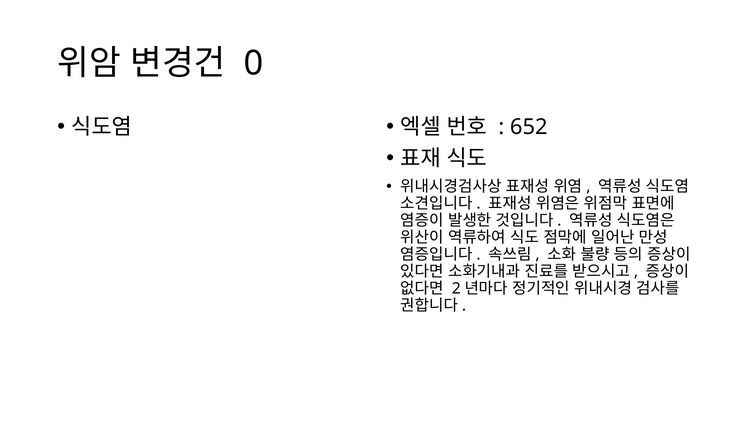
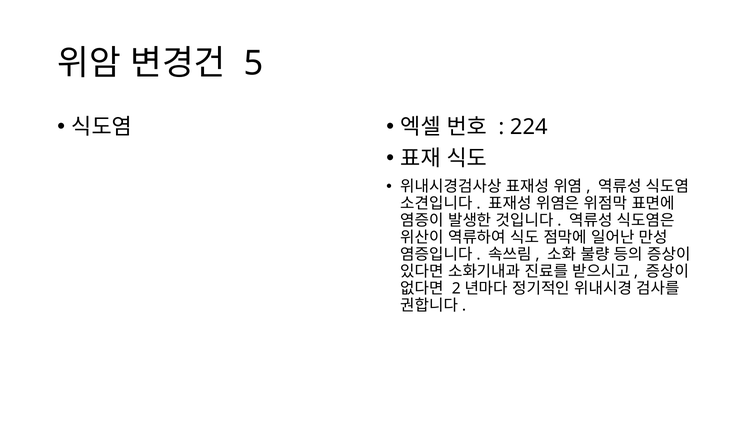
0: 0 -> 5
652: 652 -> 224
